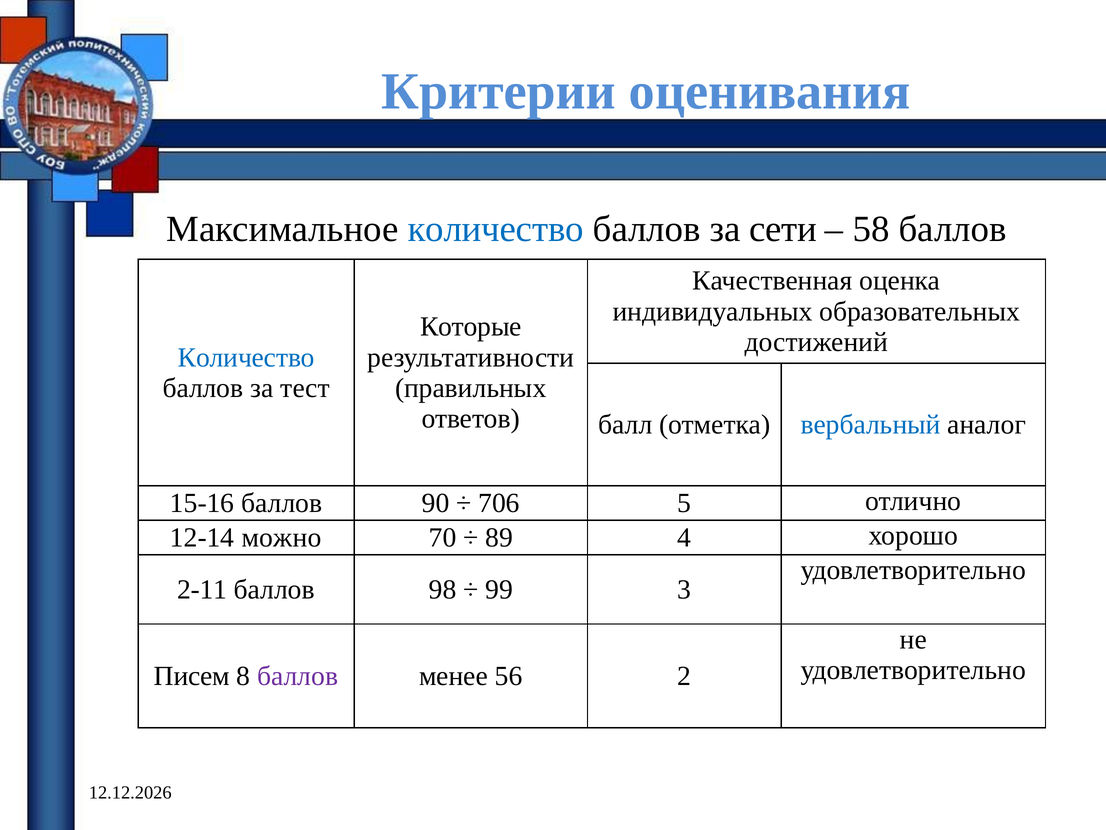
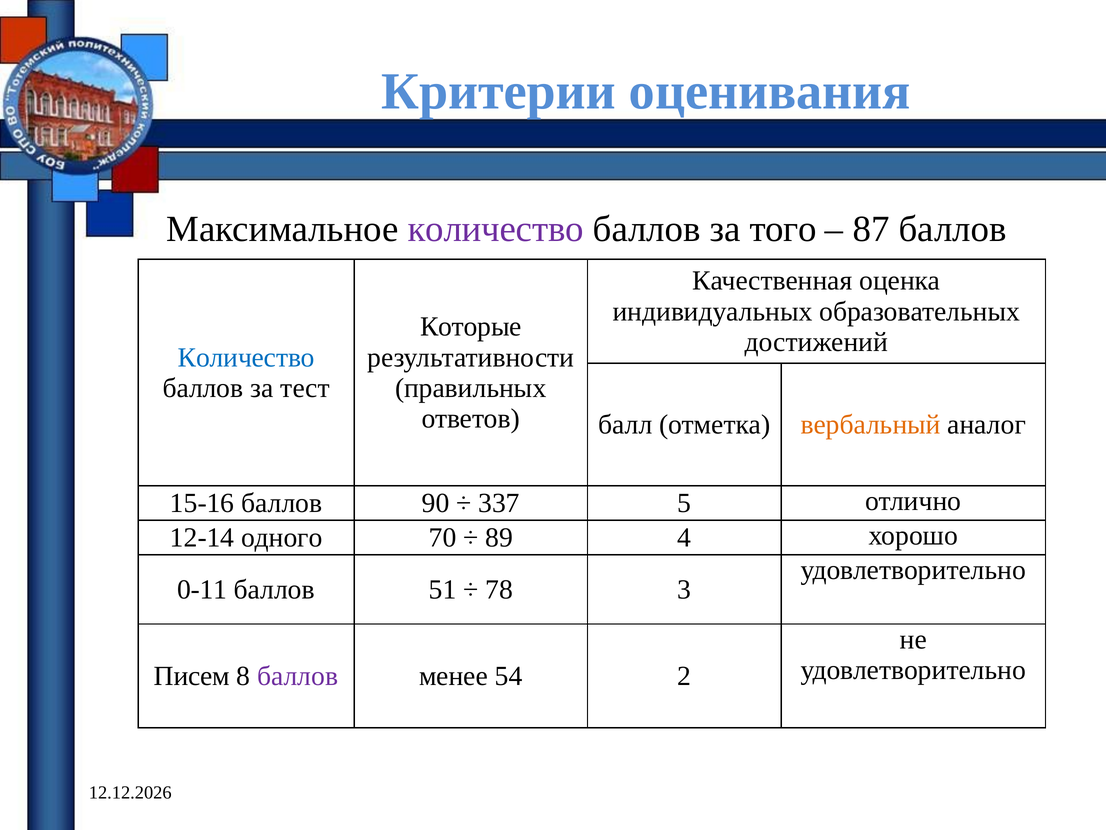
количество at (496, 229) colour: blue -> purple
сети: сети -> того
58: 58 -> 87
вербальный colour: blue -> orange
706: 706 -> 337
можно: можно -> одного
2-11: 2-11 -> 0-11
98: 98 -> 51
99: 99 -> 78
56: 56 -> 54
